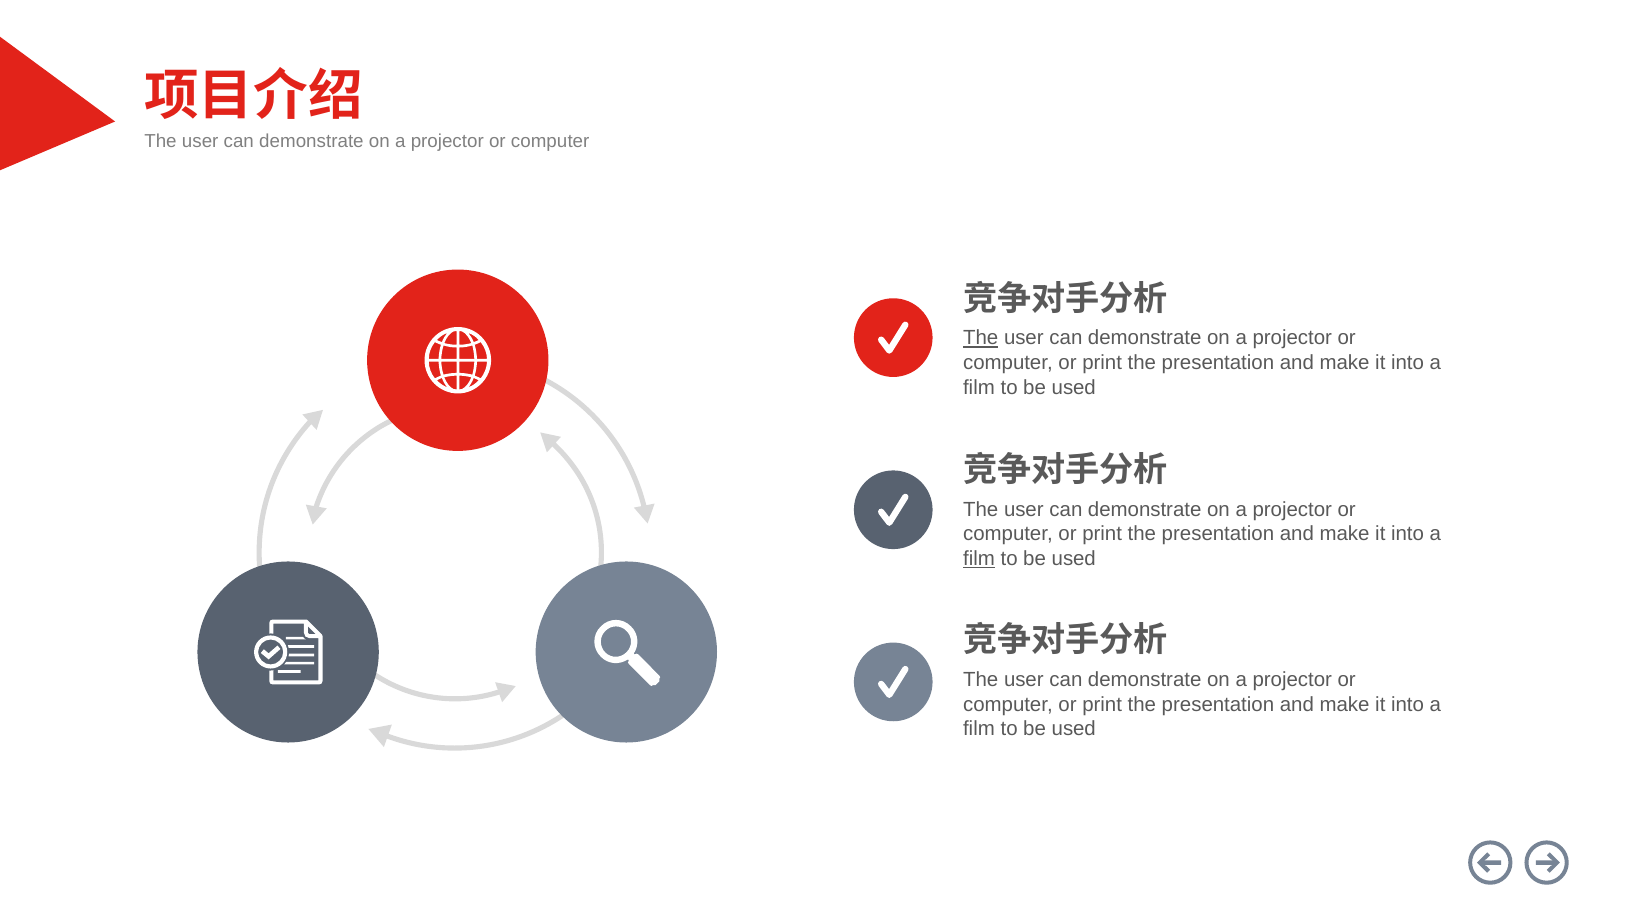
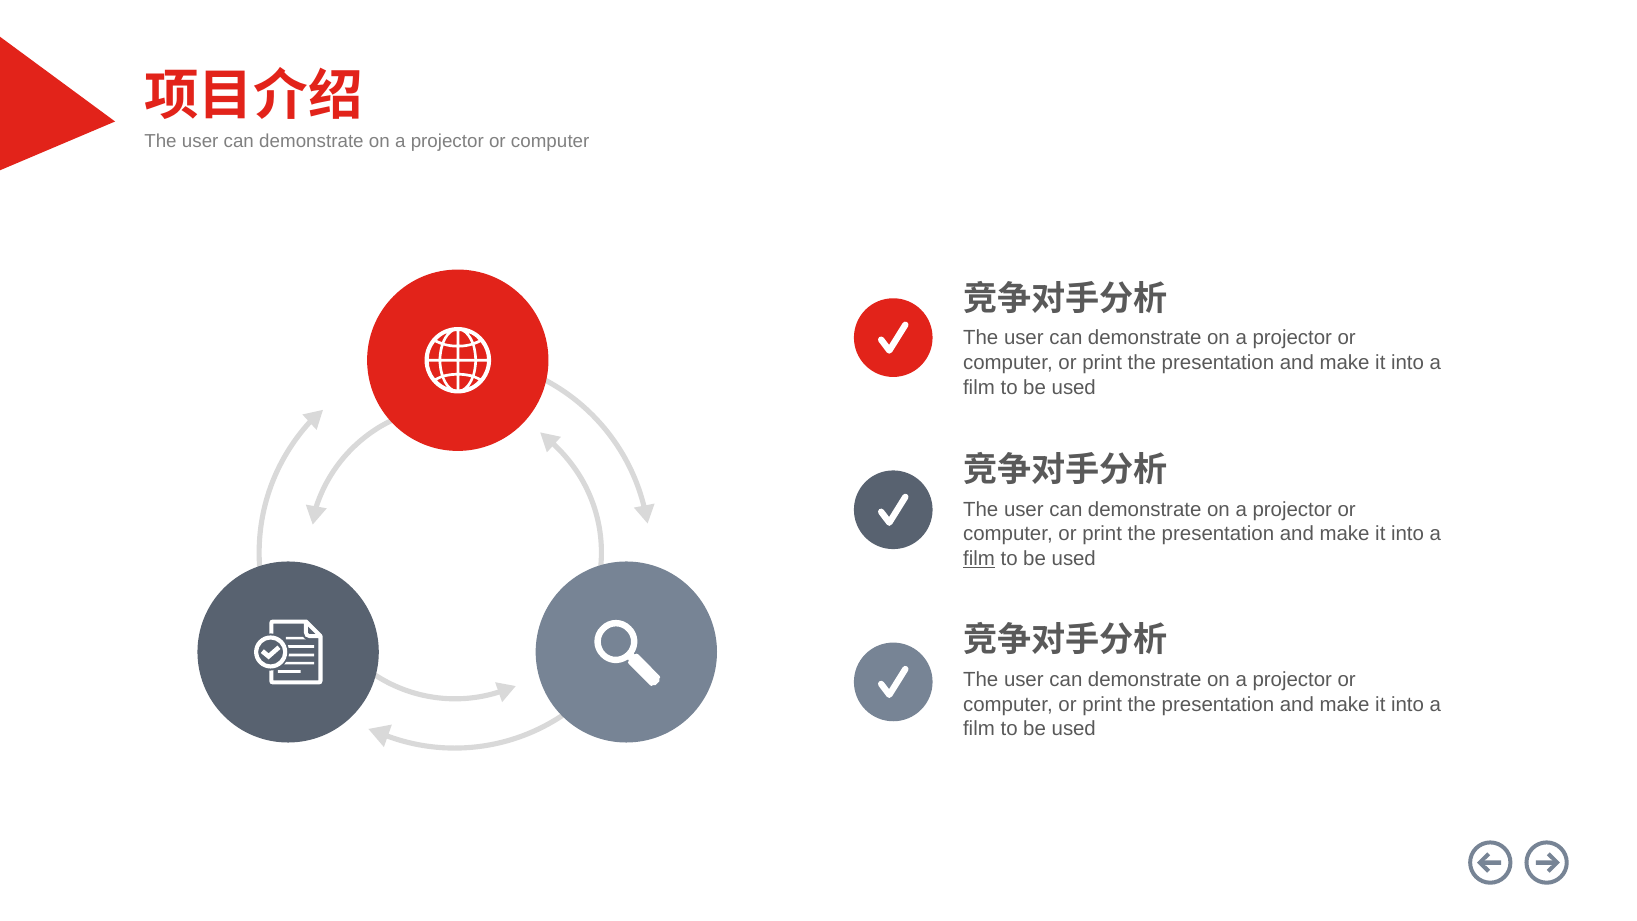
The at (981, 338) underline: present -> none
